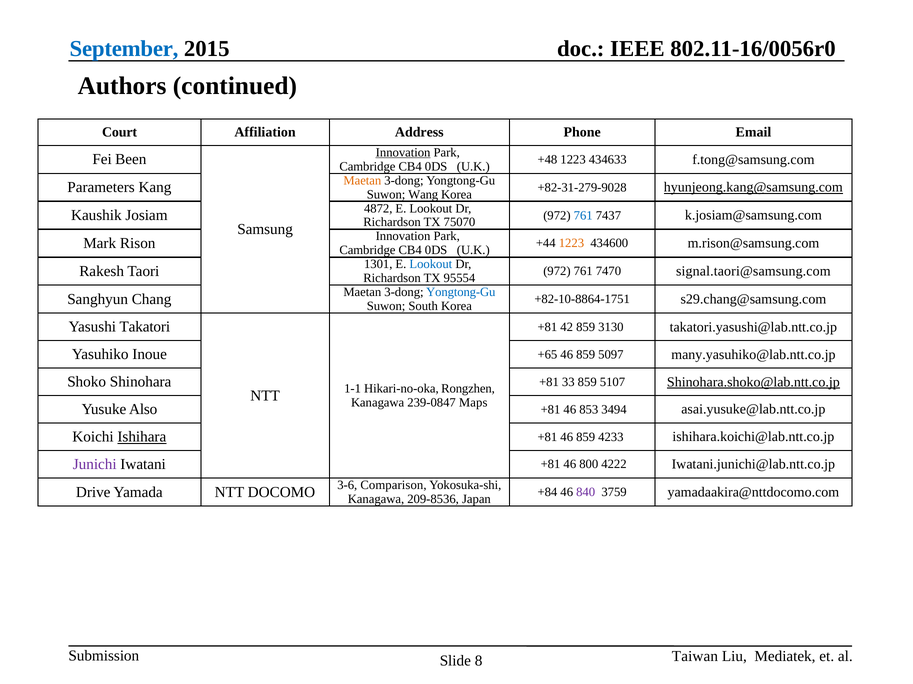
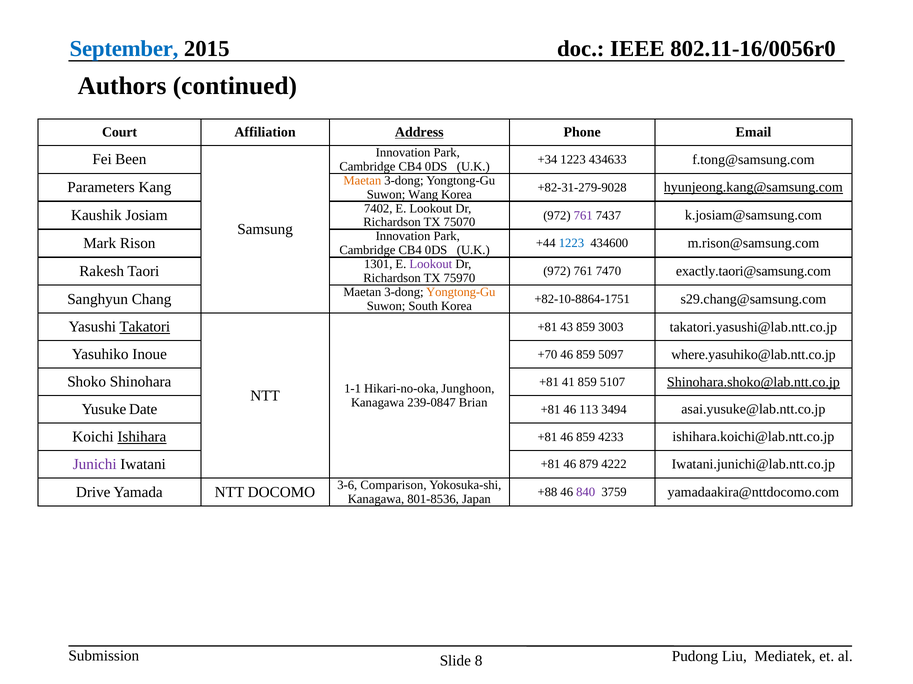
Address underline: none -> present
Innovation at (403, 153) underline: present -> none
+48: +48 -> +34
4872: 4872 -> 7402
761 at (583, 216) colour: blue -> purple
1223 at (571, 244) colour: orange -> blue
Lookout at (431, 265) colour: blue -> purple
signal.taori@samsung.com: signal.taori@samsung.com -> exactly.taori@samsung.com
95554: 95554 -> 75970
Yongtong-Gu at (461, 293) colour: blue -> orange
Takatori underline: none -> present
42: 42 -> 43
3130: 3130 -> 3003
+65: +65 -> +70
many.yasuhiko@lab.ntt.co.jp: many.yasuhiko@lab.ntt.co.jp -> where.yasuhiko@lab.ntt.co.jp
33: 33 -> 41
Rongzhen: Rongzhen -> Junghoon
Maps: Maps -> Brian
Also: Also -> Date
853: 853 -> 113
800: 800 -> 879
+84: +84 -> +88
209-8536: 209-8536 -> 801-8536
Taiwan: Taiwan -> Pudong
